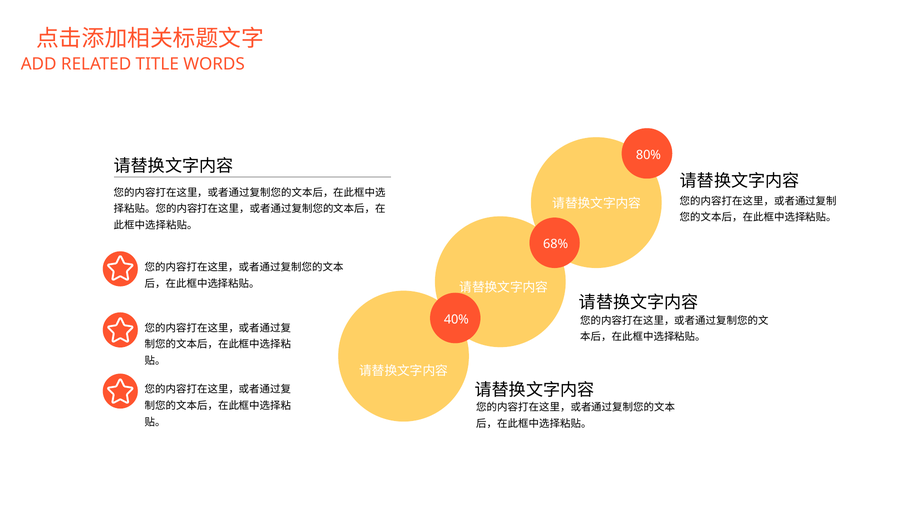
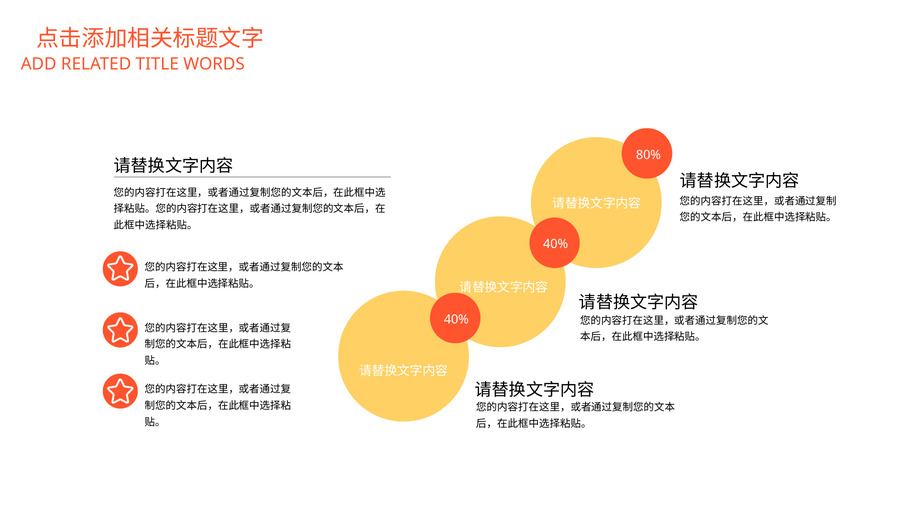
68% at (556, 244): 68% -> 40%
